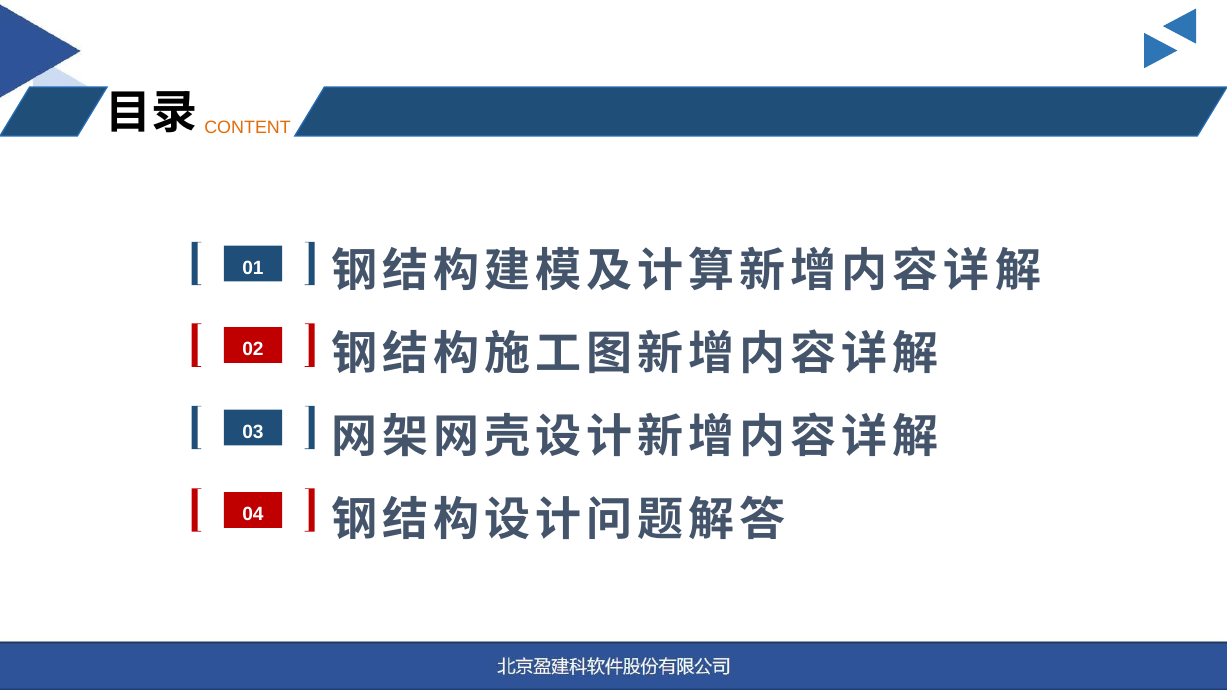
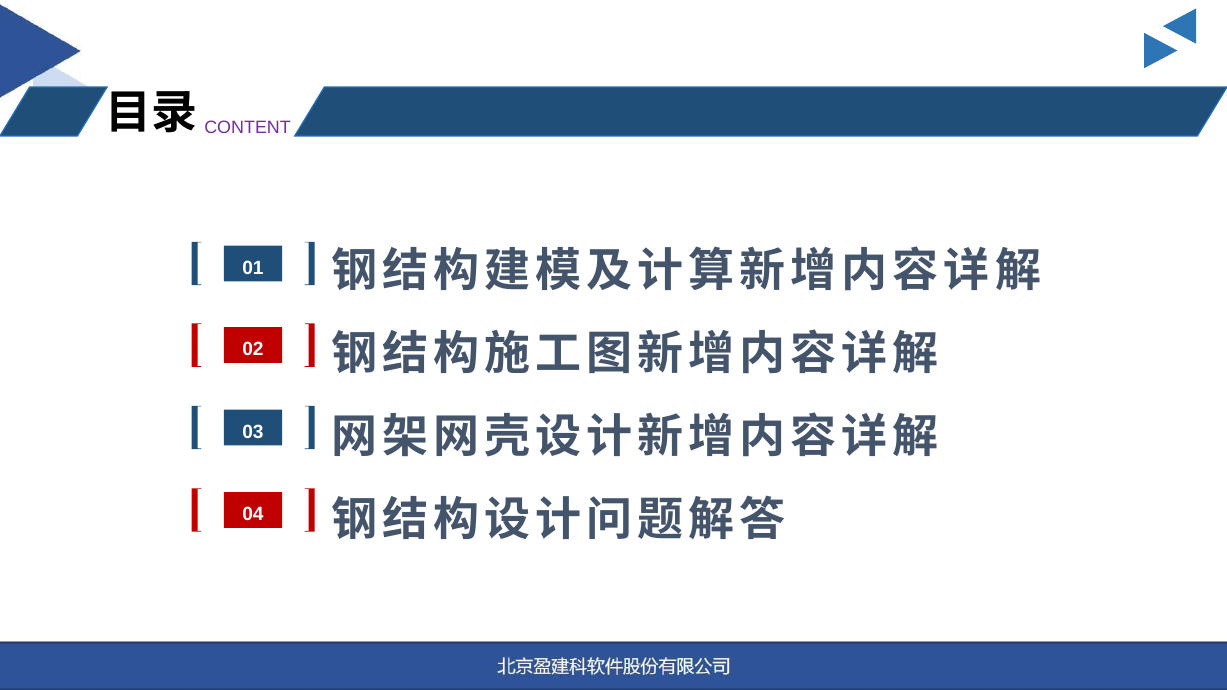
CONTENT colour: orange -> purple
